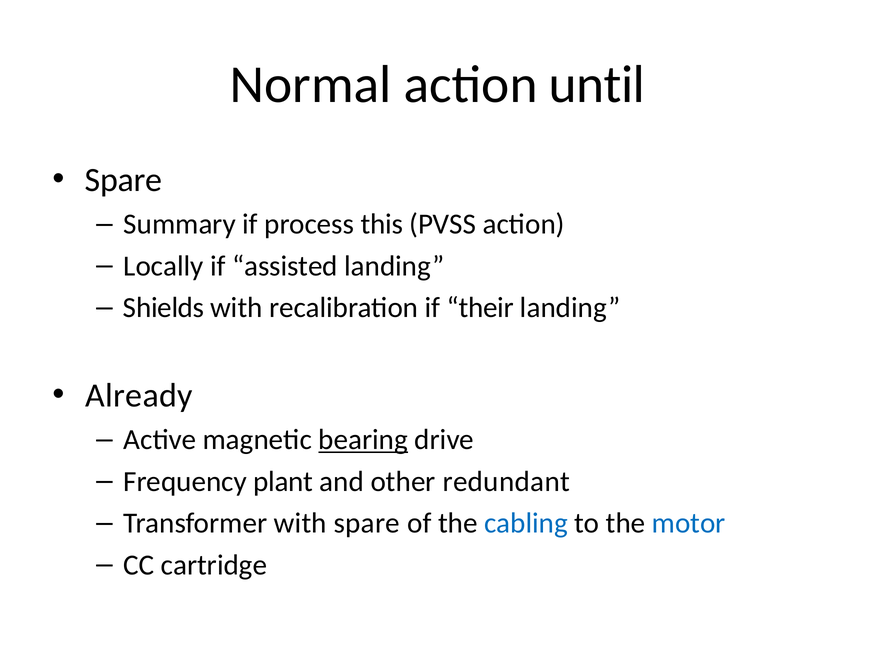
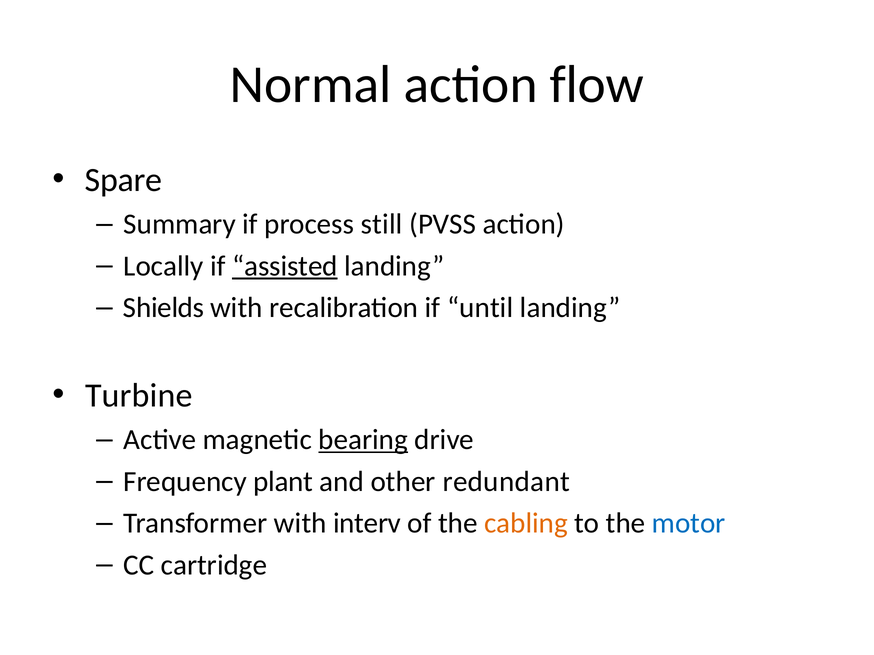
until: until -> flow
this: this -> still
assisted underline: none -> present
their: their -> until
Already: Already -> Turbine
with spare: spare -> interv
cabling colour: blue -> orange
